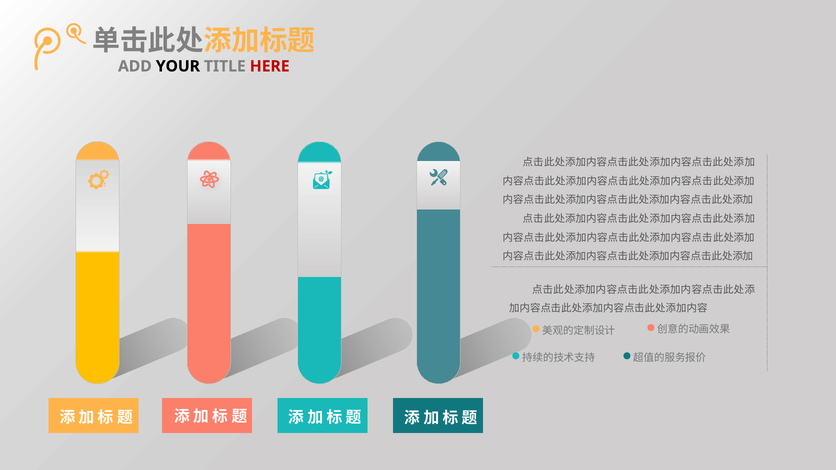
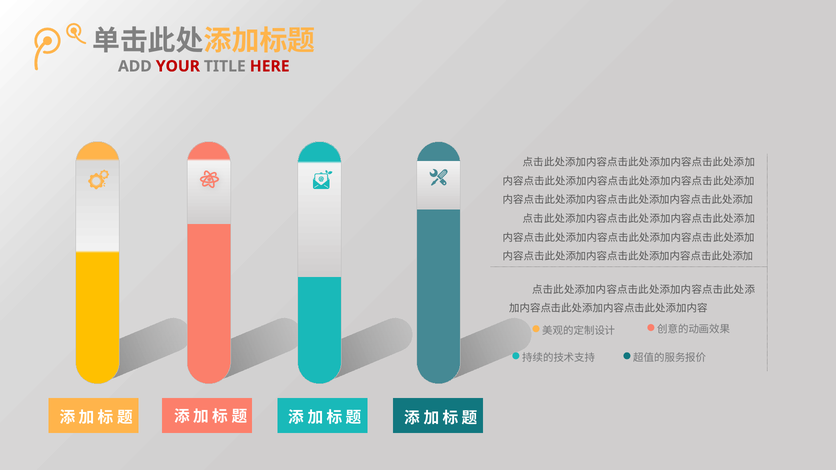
YOUR colour: black -> red
